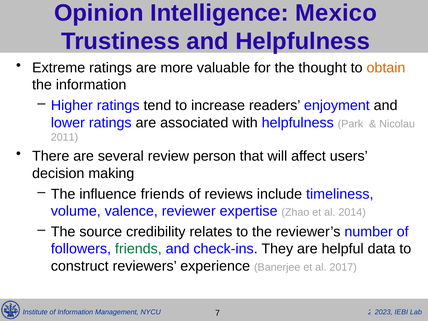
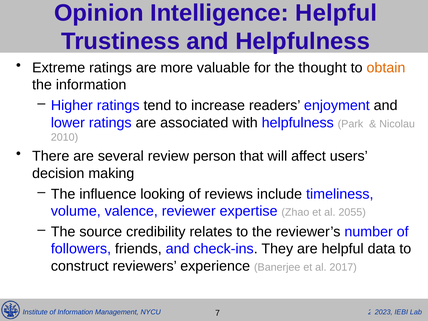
Intelligence Mexico: Mexico -> Helpful
2011: 2011 -> 2010
influence friends: friends -> looking
2014: 2014 -> 2055
friends at (138, 249) colour: green -> black
